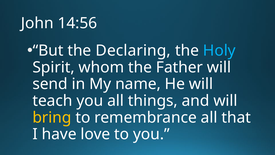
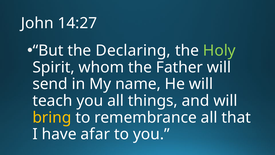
14:56: 14:56 -> 14:27
Holy colour: light blue -> light green
love: love -> afar
